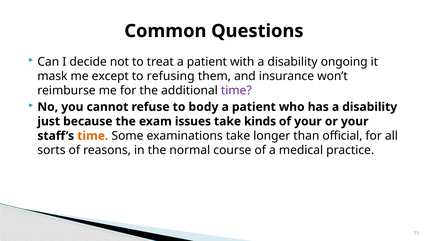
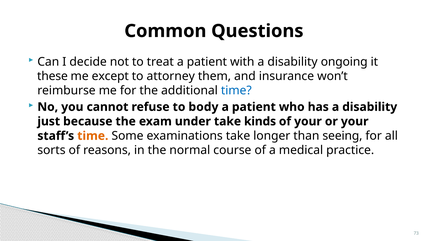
mask: mask -> these
refusing: refusing -> attorney
time at (236, 91) colour: purple -> blue
issues: issues -> under
official: official -> seeing
